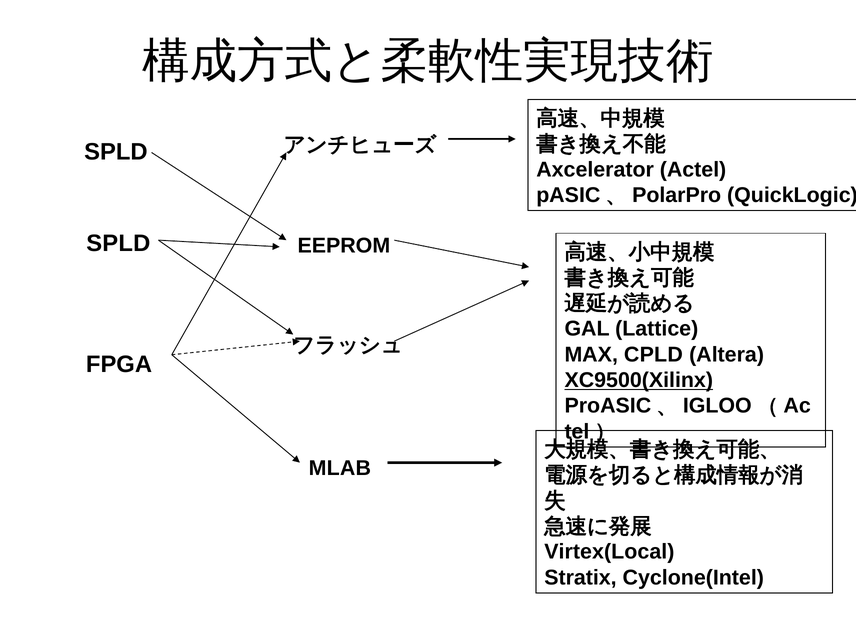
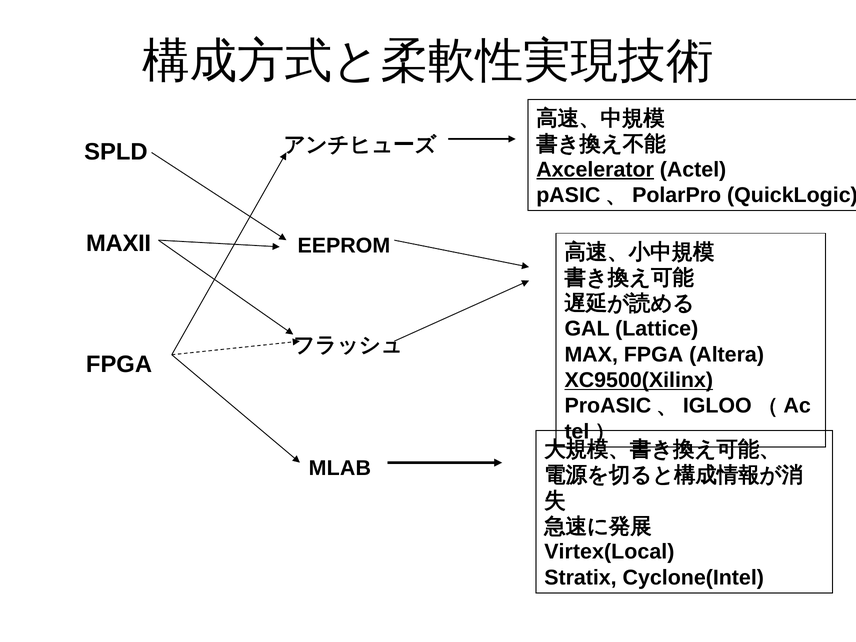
Axcelerator underline: none -> present
SPLD at (118, 243): SPLD -> MAXII
MAX CPLD: CPLD -> FPGA
